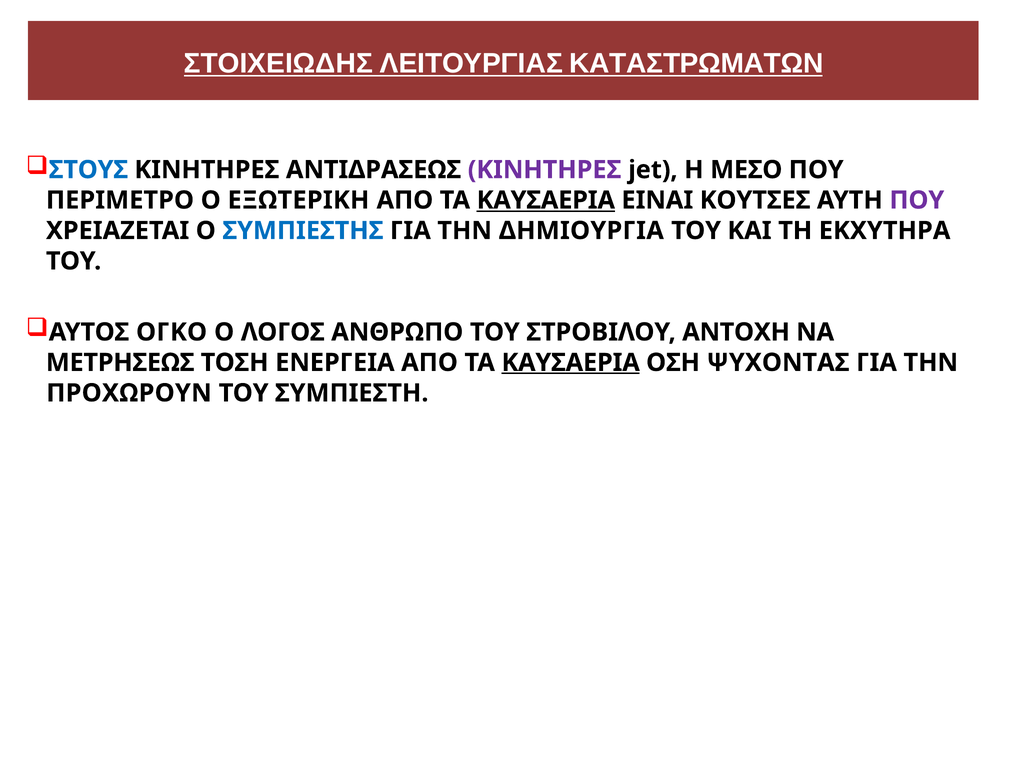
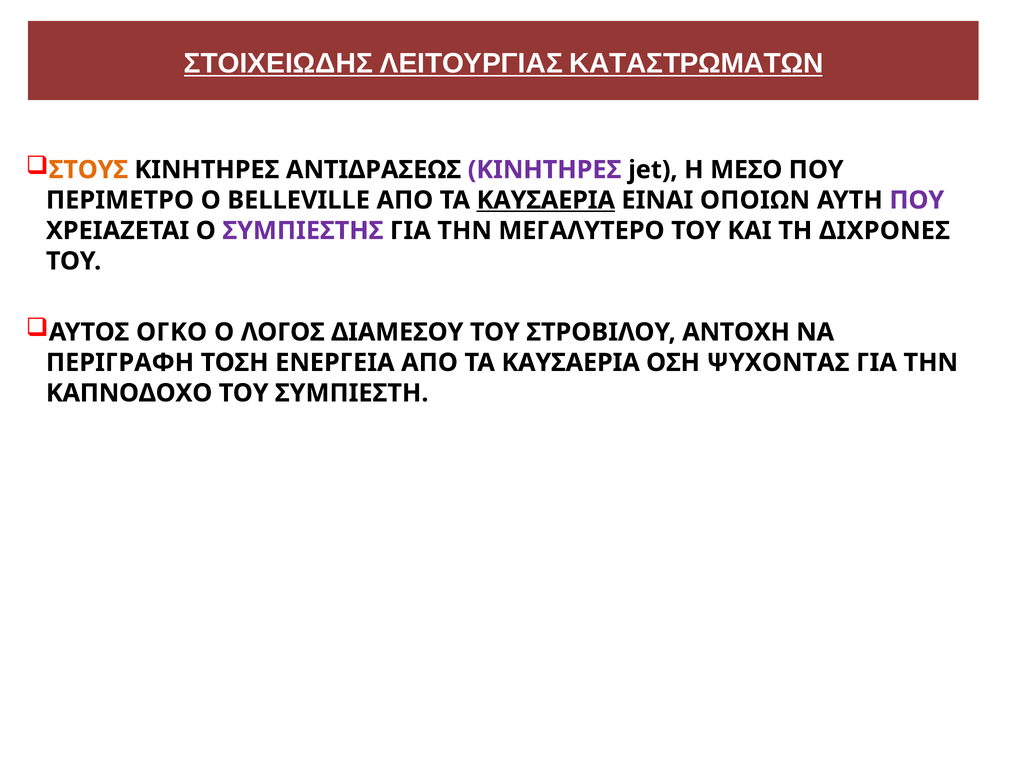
ΣΤΟΥΣ colour: blue -> orange
ΕΞΩΤΕΡΙΚΗ: ΕΞΩΤΕΡΙΚΗ -> BELLEVILLE
ΚΟΥΤΣΕΣ: ΚΟΥΤΣΕΣ -> ΟΠΟΙΩΝ
ΣΥΜΠΙΕΣΤΗΣ colour: blue -> purple
ΔΗΜΙΟΥΡΓΙΑ: ΔΗΜΙΟΥΡΓΙΑ -> ΜΕΓΑΛΥΤΕΡΟ
ΕΚΧΥΤΗΡΑ: ΕΚΧΥΤΗΡΑ -> ΔΙΧΡΟΝΕΣ
ΑΝΘΡΩΠΟ: ΑΝΘΡΩΠΟ -> ΔΙΑΜΕΣΟΥ
ΜΕΤΡΗΣΕΩΣ: ΜΕΤΡΗΣΕΩΣ -> ΠΕΡΙΓΡΑΦΗ
ΚΑΥΣΑΕΡΙΑ at (571, 362) underline: present -> none
ΠΡΟΧΩΡΟΥΝ: ΠΡΟΧΩΡΟΥΝ -> ΚΑΠΝΟΔΟΧΟ
